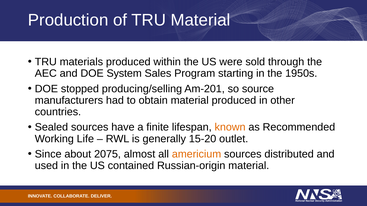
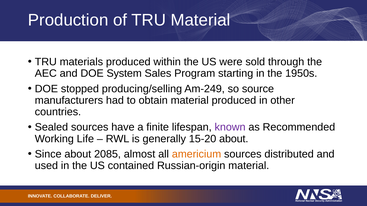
Am-201: Am-201 -> Am-249
known colour: orange -> purple
15-20 outlet: outlet -> about
2075: 2075 -> 2085
